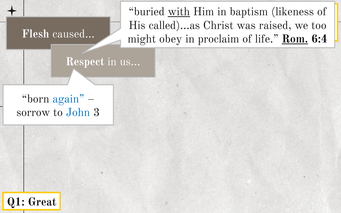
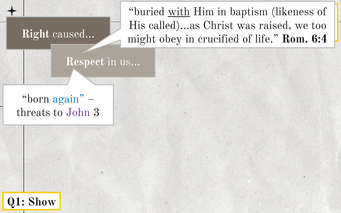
Flesh: Flesh -> Right
proclaim: proclaim -> crucified
Rom underline: present -> none
sorrow: sorrow -> threats
John colour: blue -> purple
Q1 Great: Great -> Show
